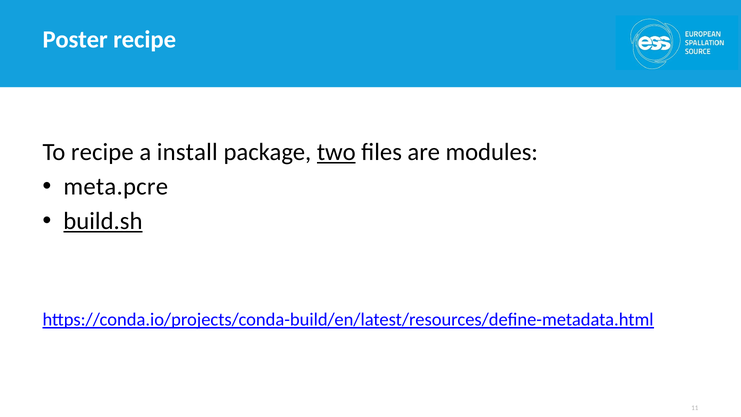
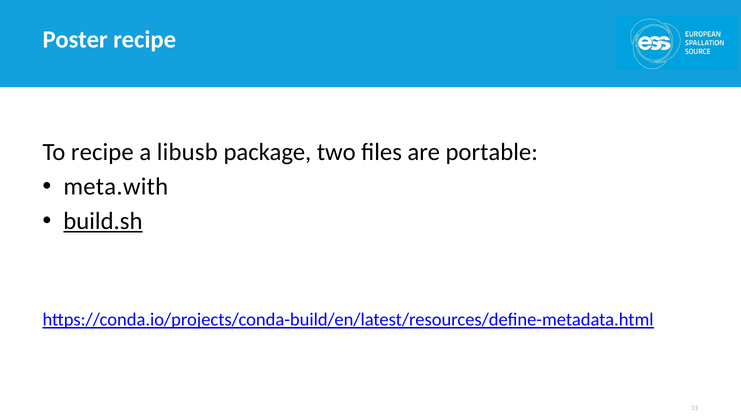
install: install -> libusb
two underline: present -> none
modules: modules -> portable
meta.pcre: meta.pcre -> meta.with
